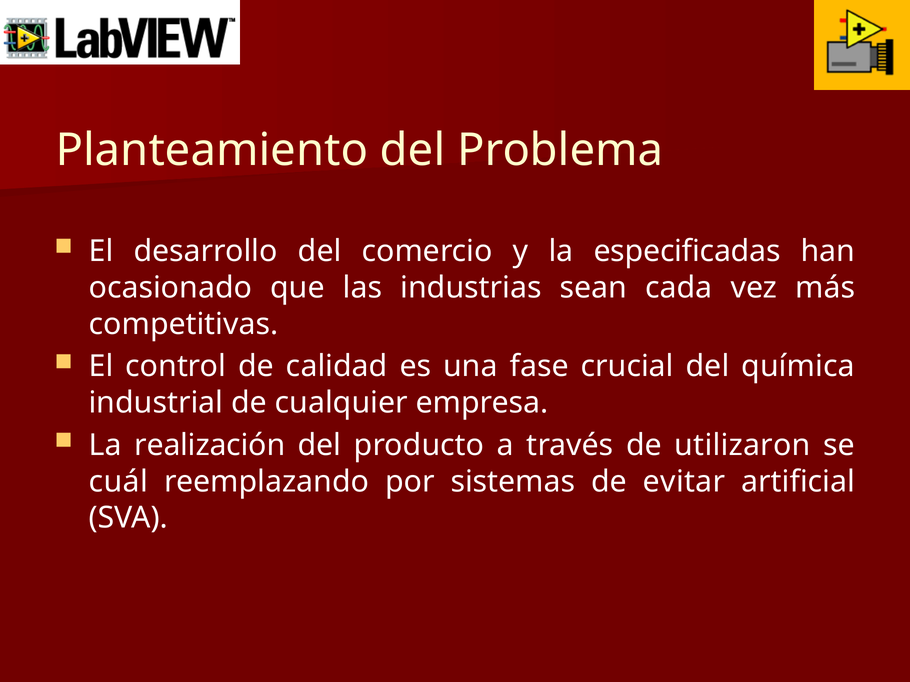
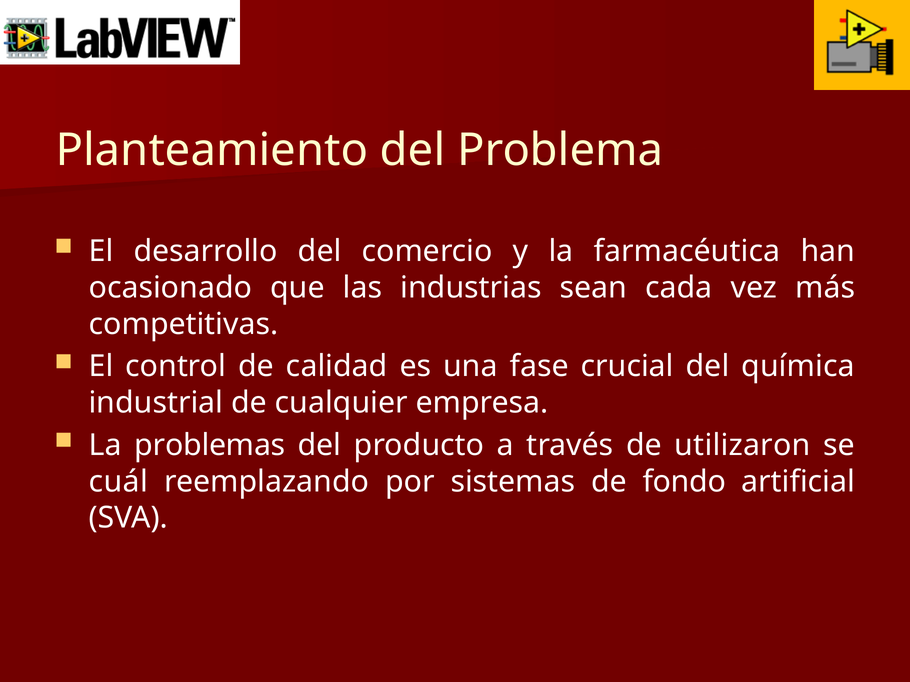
especificadas: especificadas -> farmacéutica
realización: realización -> problemas
evitar: evitar -> fondo
